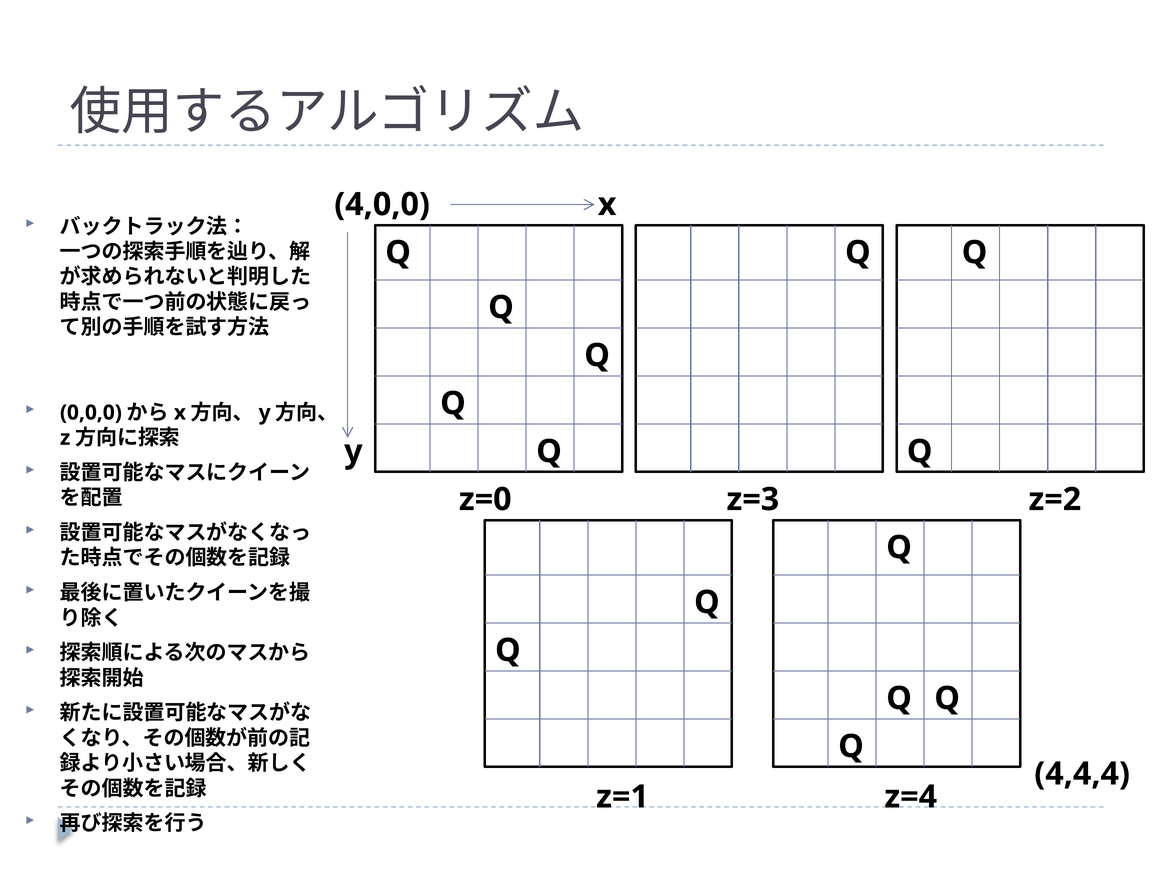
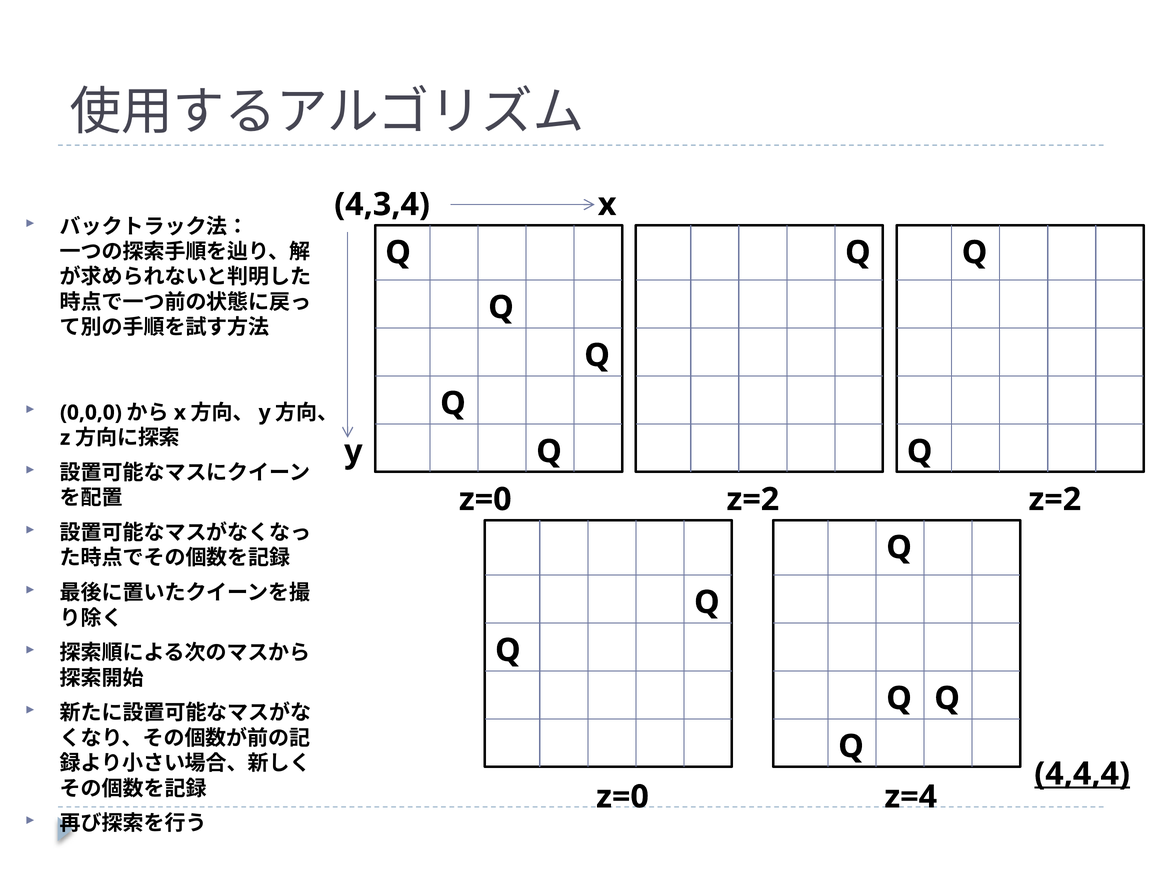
4,0,0: 4,0,0 -> 4,3,4
z=0 z=3: z=3 -> z=2
4,4,4 underline: none -> present
z=1 at (622, 797): z=1 -> z=0
